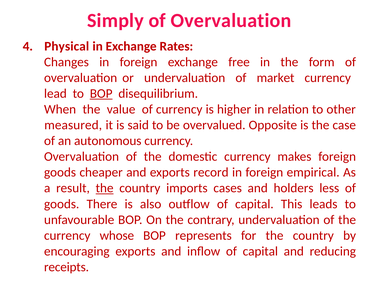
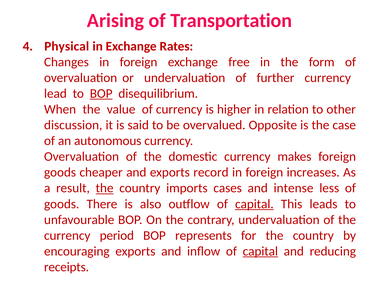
Simply: Simply -> Arising
Overvaluation at (231, 21): Overvaluation -> Transportation
market: market -> further
measured: measured -> discussion
empirical: empirical -> increases
holders: holders -> intense
capital at (254, 204) underline: none -> present
whose: whose -> period
capital at (260, 251) underline: none -> present
